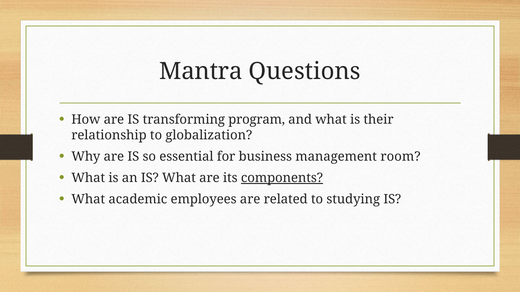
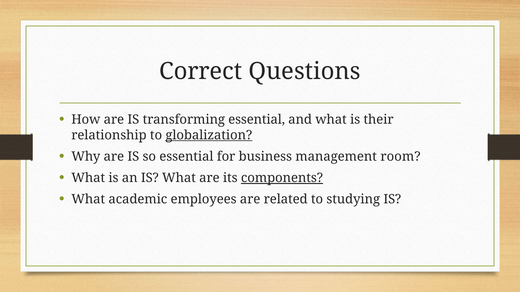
Mantra: Mantra -> Correct
transforming program: program -> essential
globalization underline: none -> present
